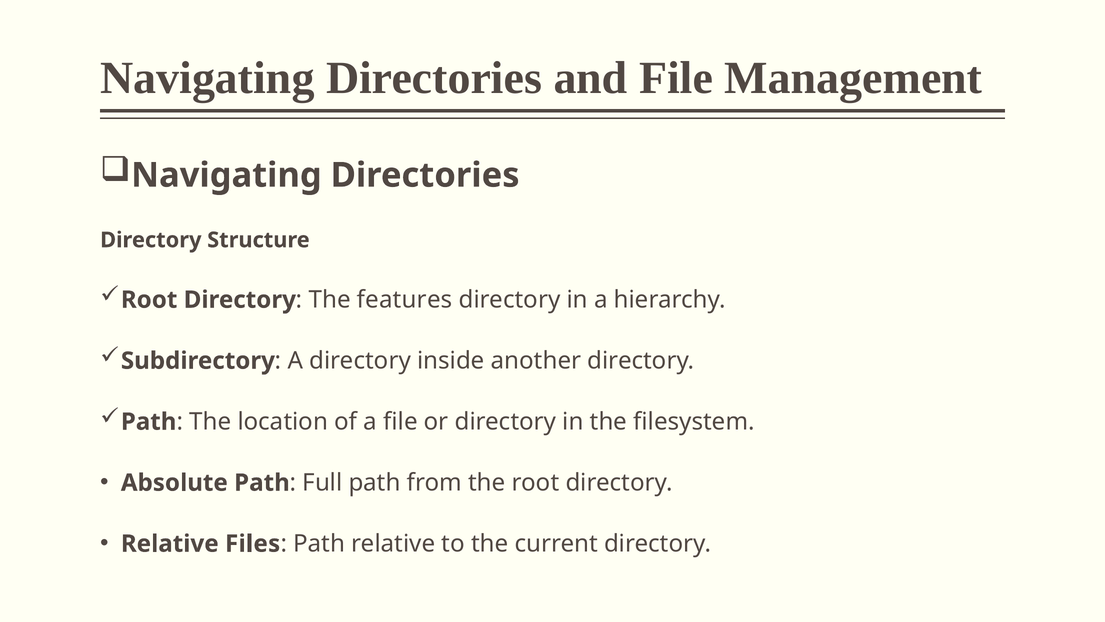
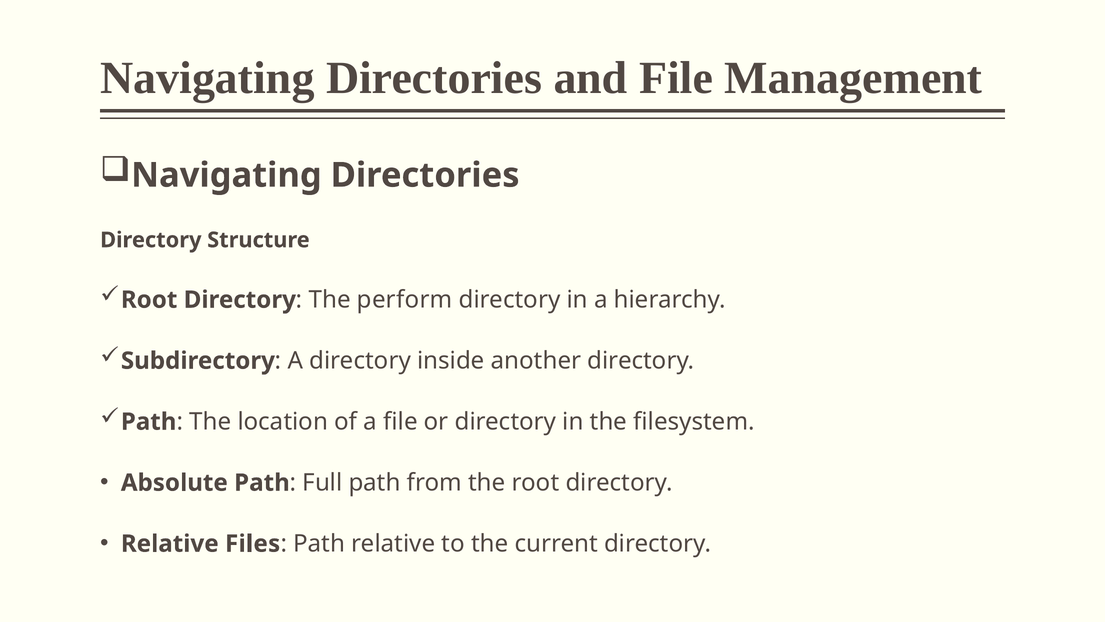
features: features -> perform
